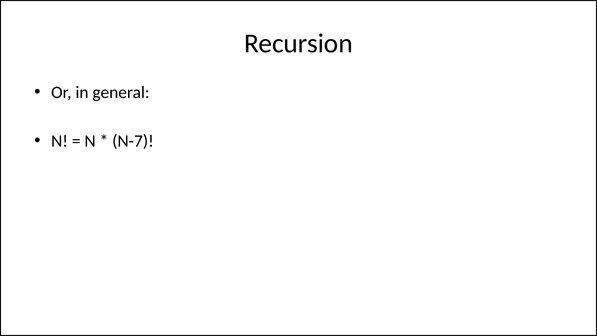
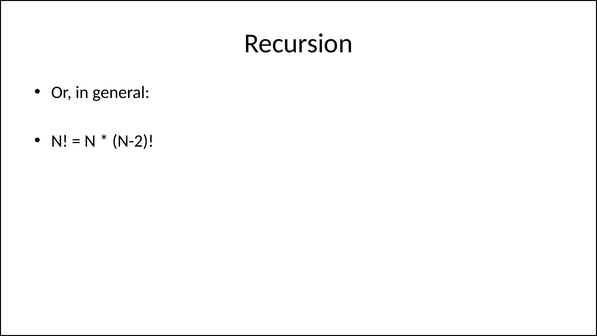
N-7: N-7 -> N-2
